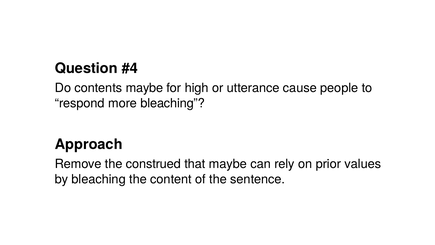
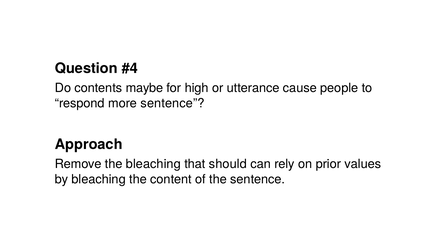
more bleaching: bleaching -> sentence
the construed: construed -> bleaching
that maybe: maybe -> should
